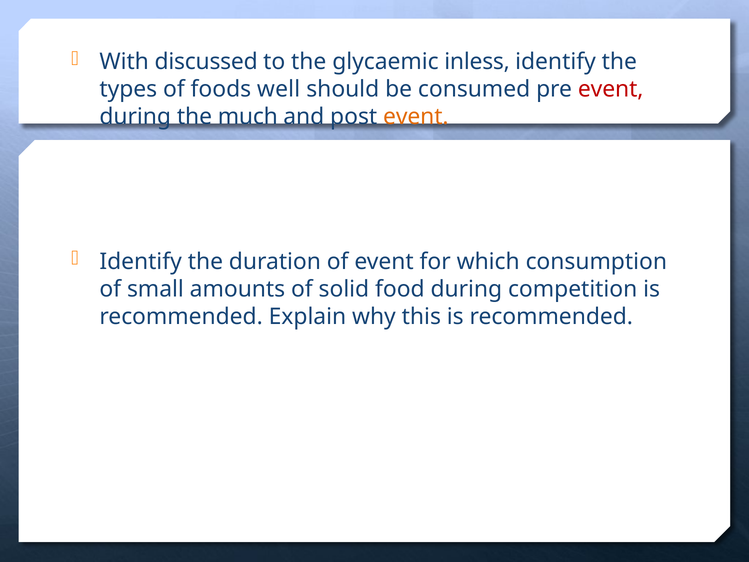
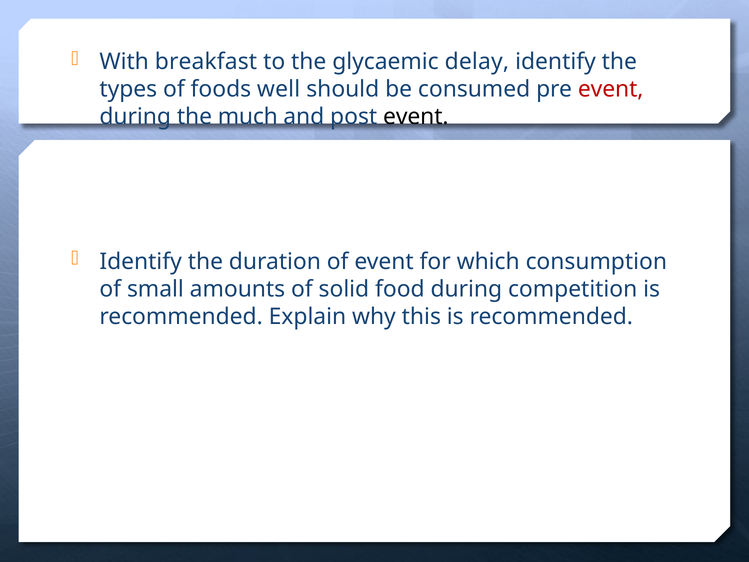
discussed: discussed -> breakfast
inless: inless -> delay
event at (416, 117) colour: orange -> black
